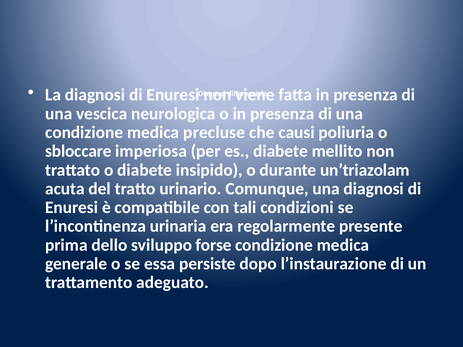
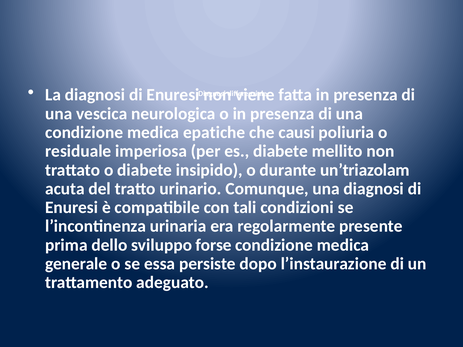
precluse: precluse -> epatiche
sbloccare: sbloccare -> residuale
